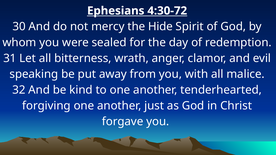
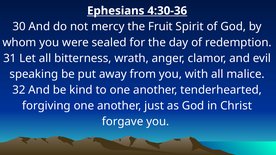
4:30-72: 4:30-72 -> 4:30-36
Hide: Hide -> Fruit
